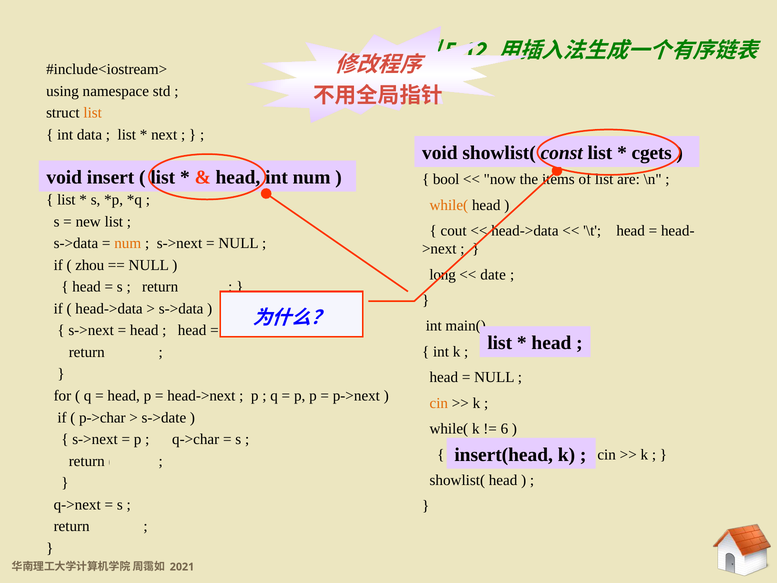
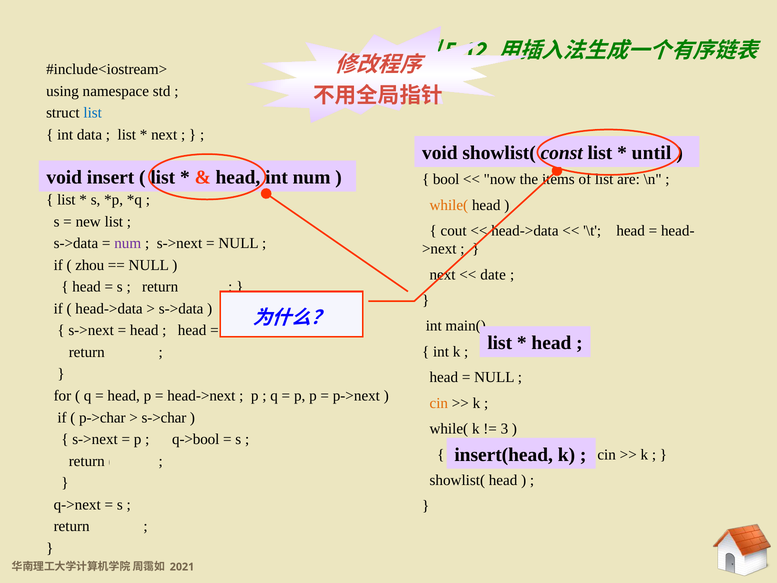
list at (93, 113) colour: orange -> blue
cgets: cgets -> until
num at (128, 243) colour: orange -> purple
long at (443, 274): long -> next
s->date: s->date -> s->char
6: 6 -> 3
q->char: q->char -> q->bool
